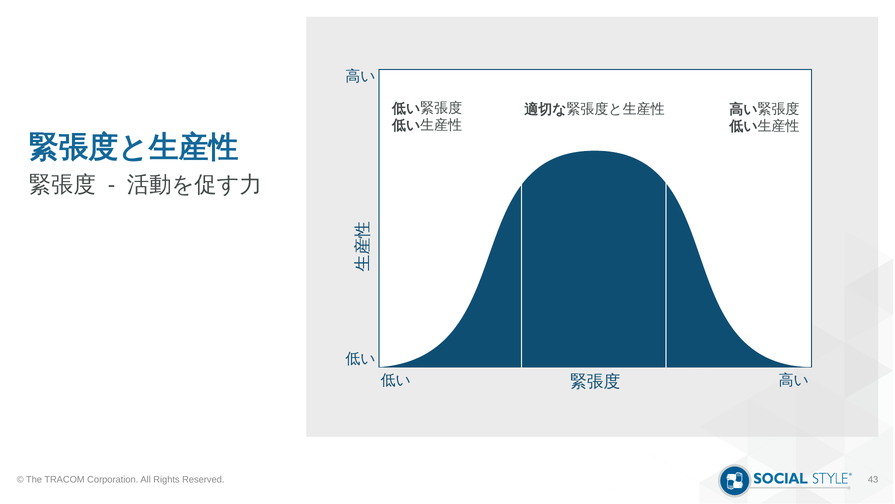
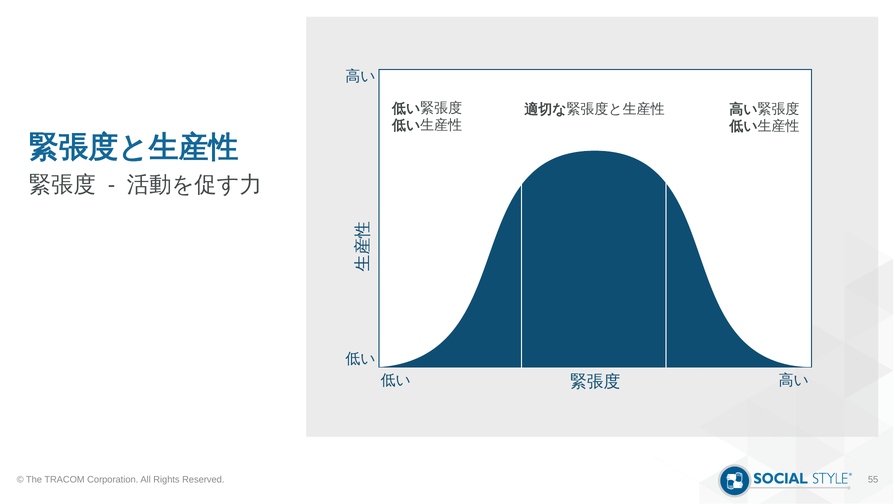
43: 43 -> 55
